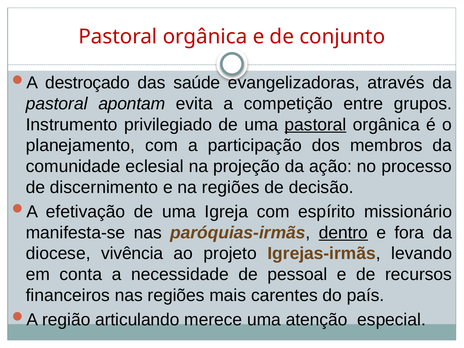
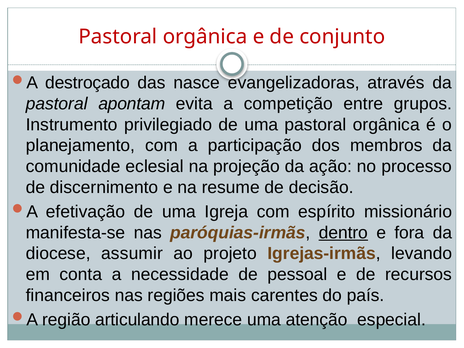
saúde: saúde -> nasce
pastoral at (316, 125) underline: present -> none
na regiões: regiões -> resume
vivência: vivência -> assumir
